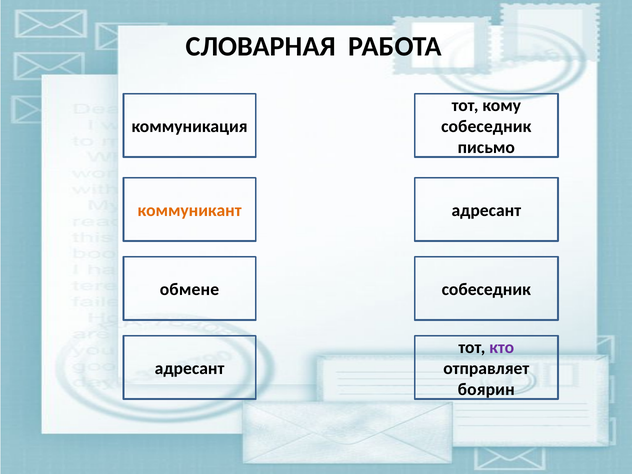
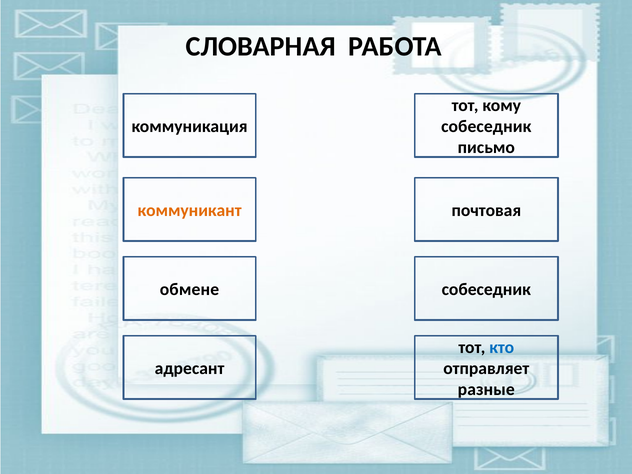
адресант at (486, 211): адресант -> почтовая
кто colour: purple -> blue
боярин: боярин -> разные
